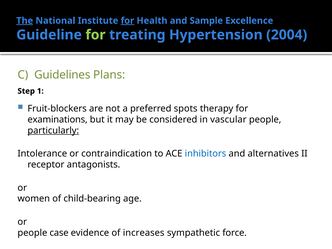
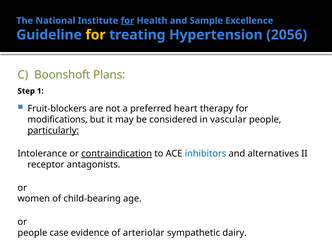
The underline: present -> none
for at (96, 35) colour: light green -> yellow
2004: 2004 -> 2056
Guidelines: Guidelines -> Boonshoft
spots: spots -> heart
examinations: examinations -> modifications
contraindication underline: none -> present
increases: increases -> arteriolar
force: force -> dairy
